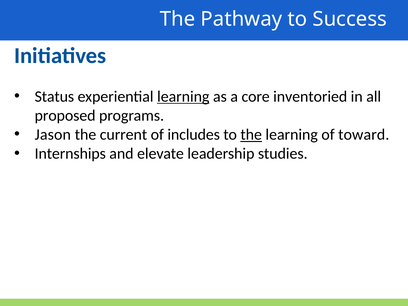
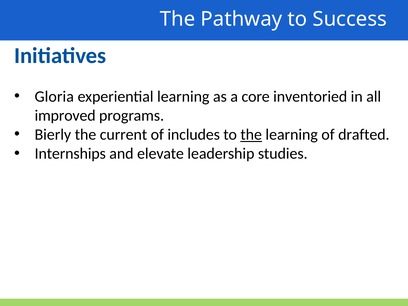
Status: Status -> Gloria
learning at (183, 96) underline: present -> none
proposed: proposed -> improved
Jason: Jason -> Bierly
toward: toward -> drafted
